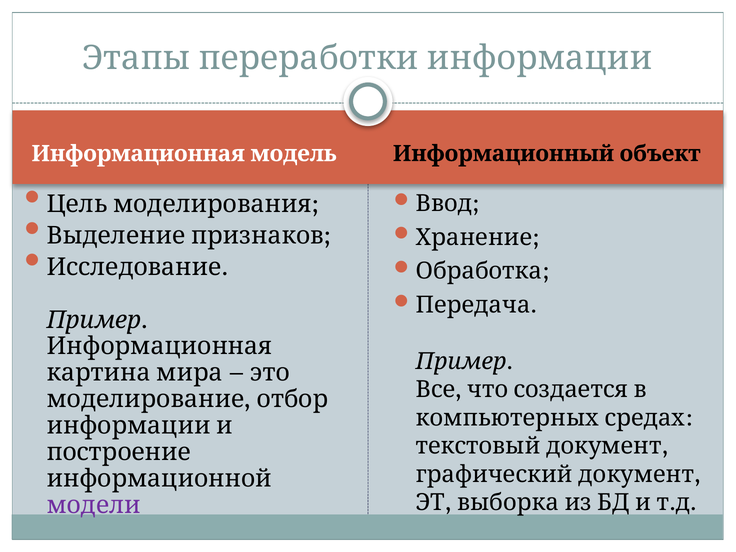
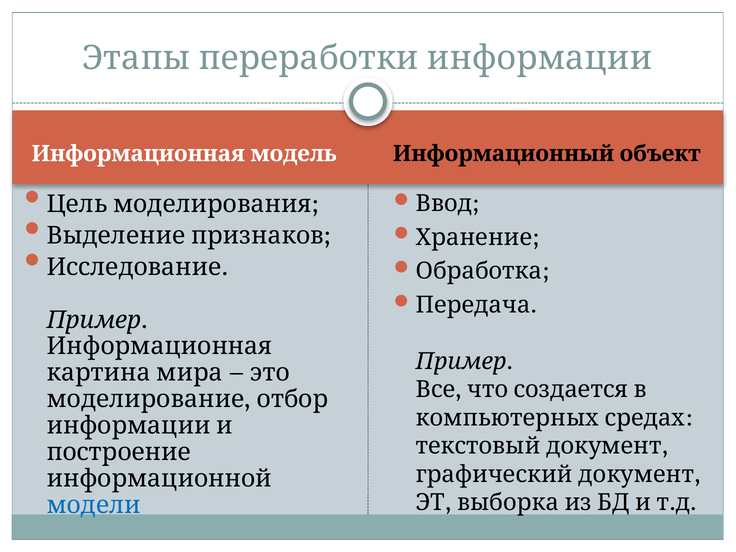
модели colour: purple -> blue
